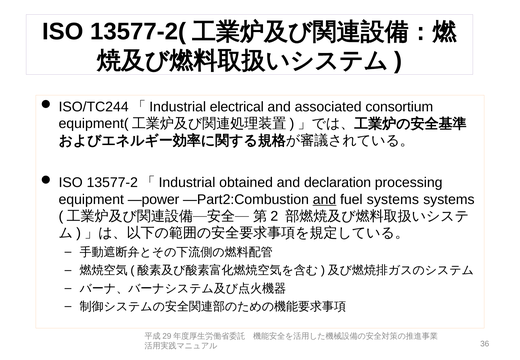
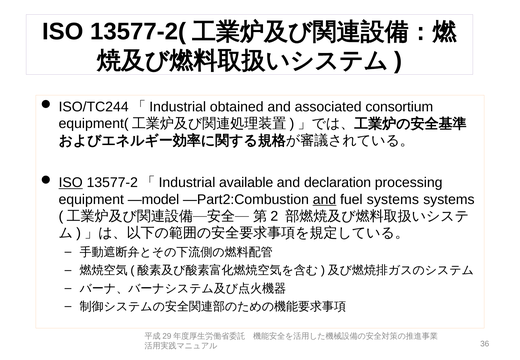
electrical: electrical -> obtained
ISO at (71, 183) underline: none -> present
obtained: obtained -> available
—power: —power -> —model
